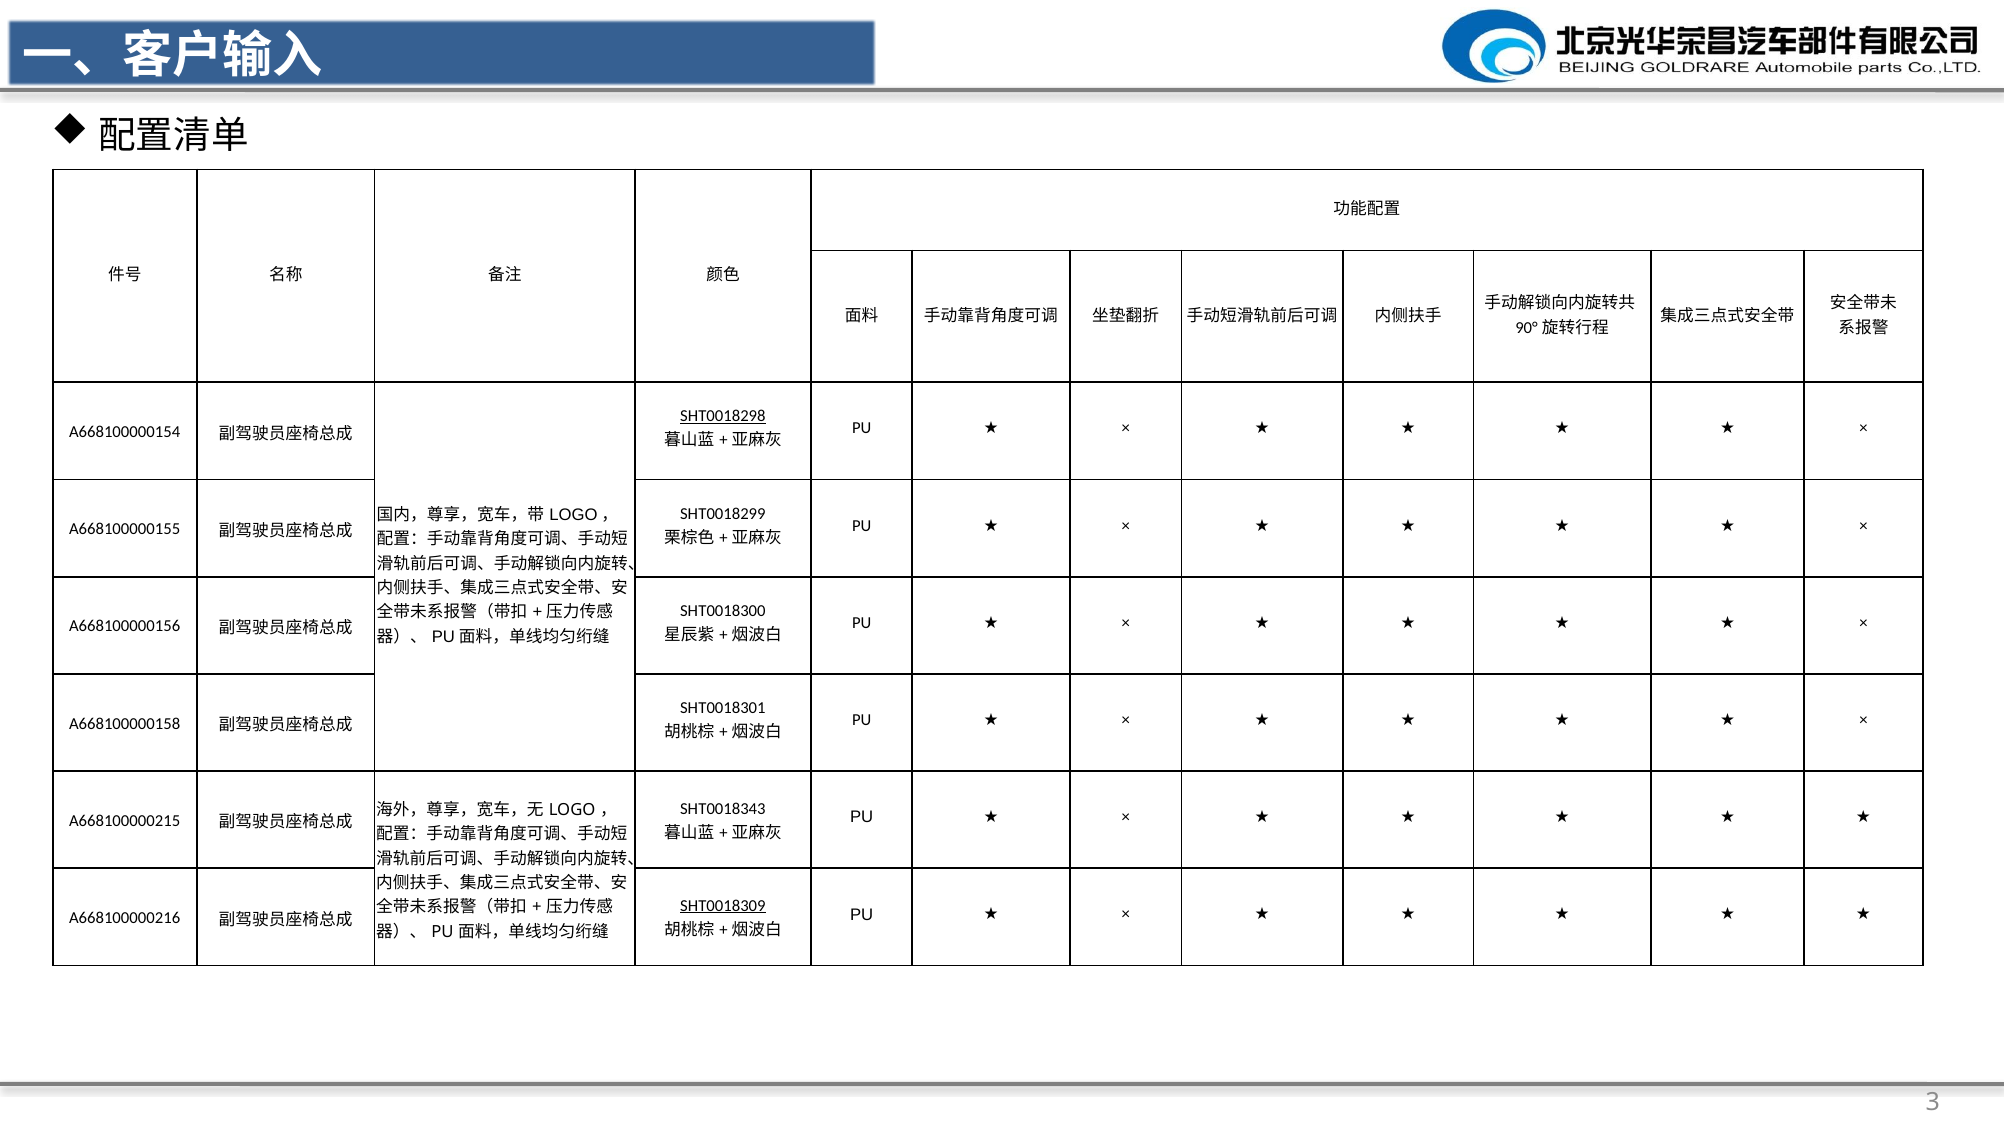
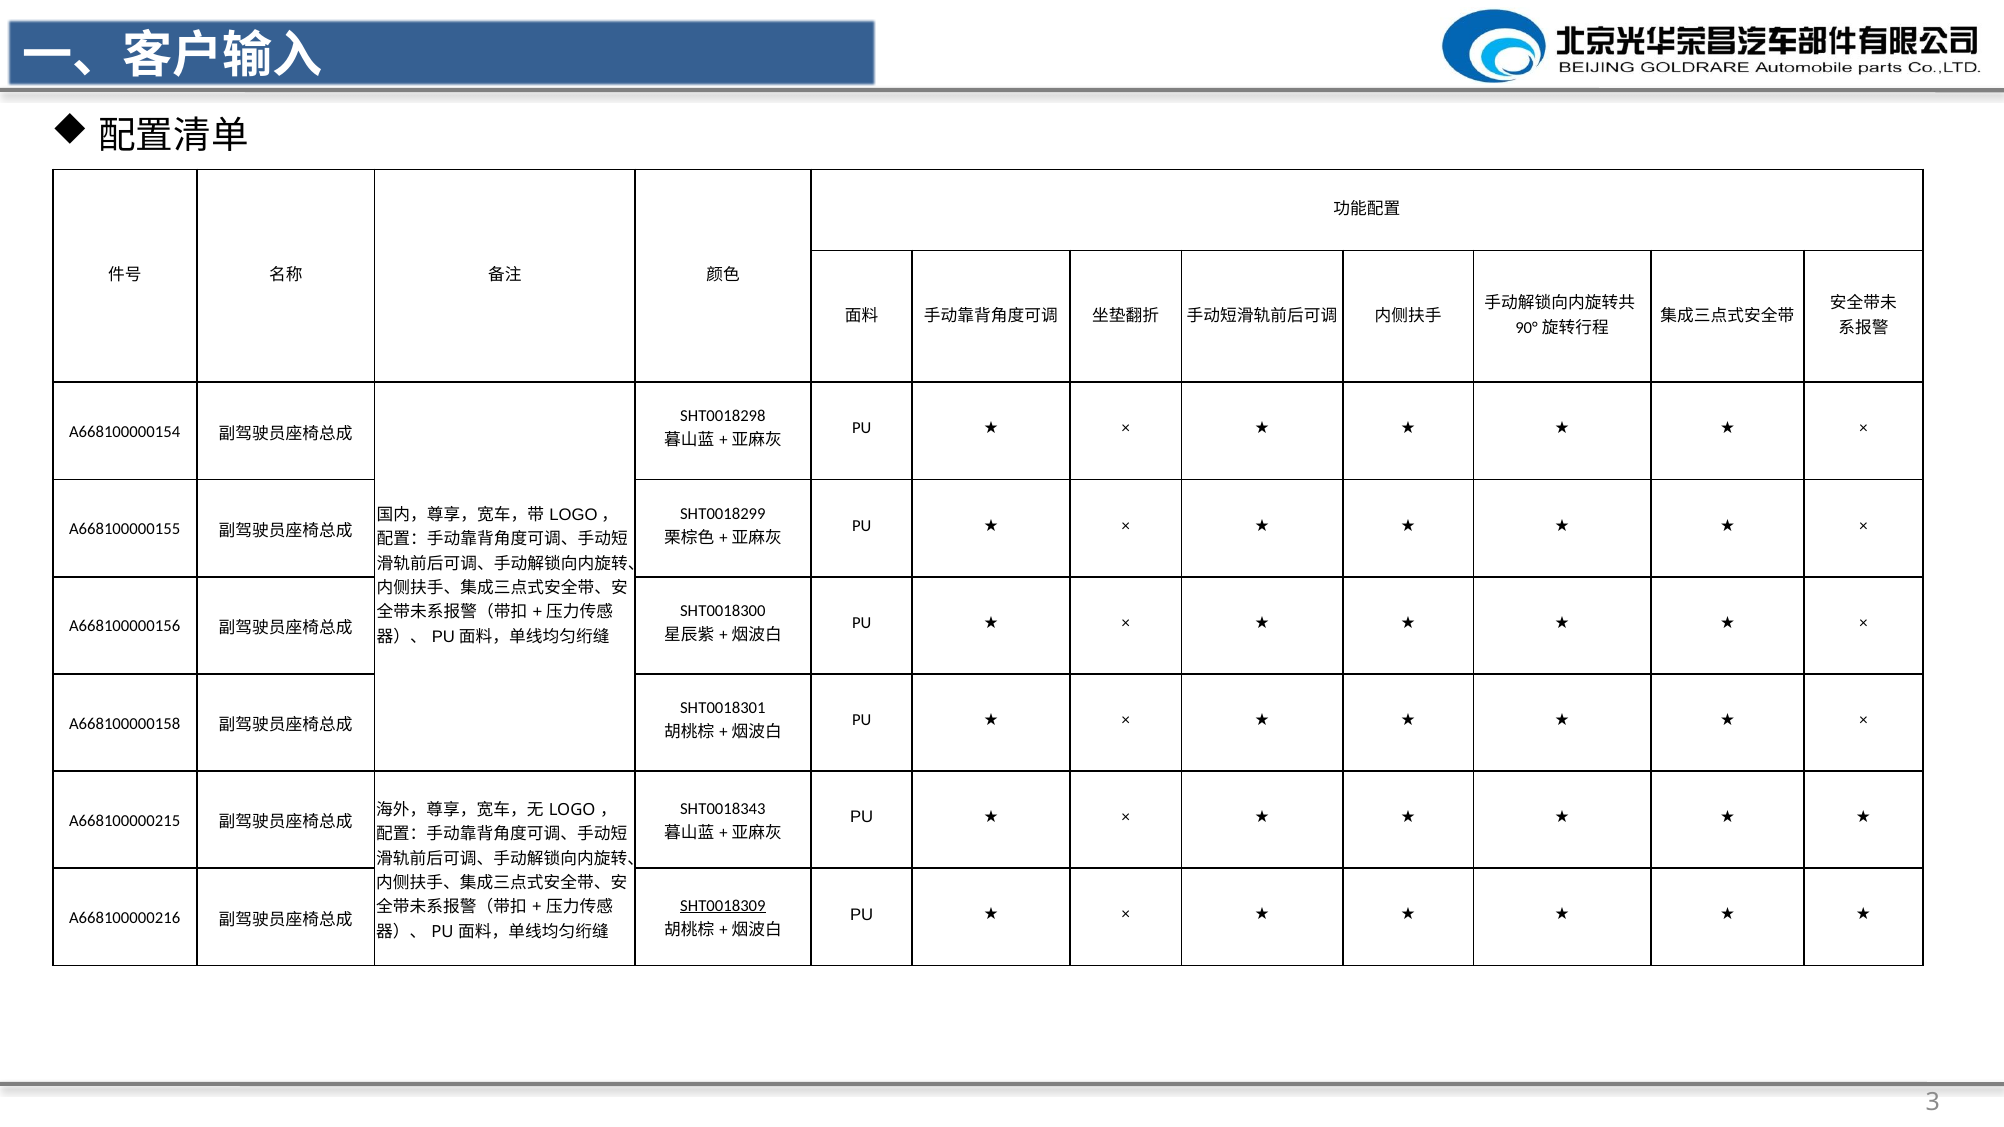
SHT0018298 underline: present -> none
